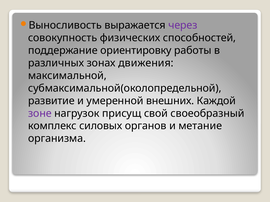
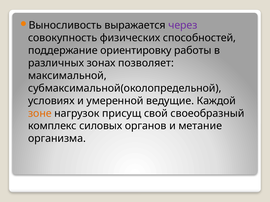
движения: движения -> позволяет
развитие: развитие -> условиях
внешних: внешних -> ведущие
зоне colour: purple -> orange
